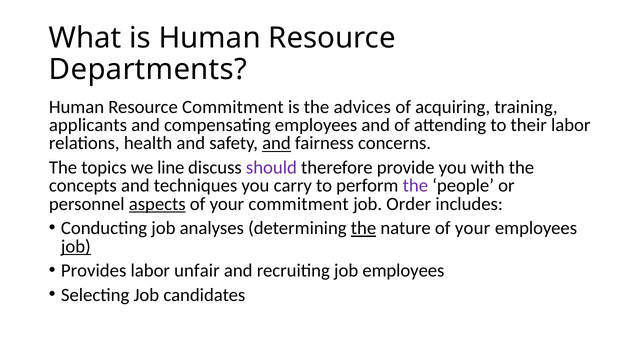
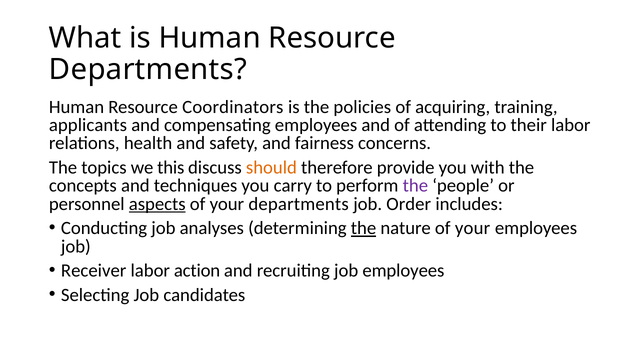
Resource Commitment: Commitment -> Coordinators
advices: advices -> policies
and at (276, 143) underline: present -> none
line: line -> this
should colour: purple -> orange
your commitment: commitment -> departments
job at (76, 246) underline: present -> none
Provides: Provides -> Receiver
unfair: unfair -> action
